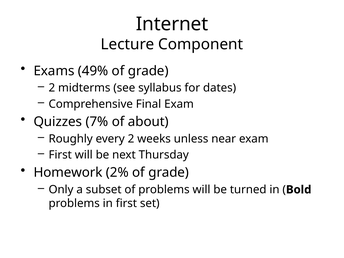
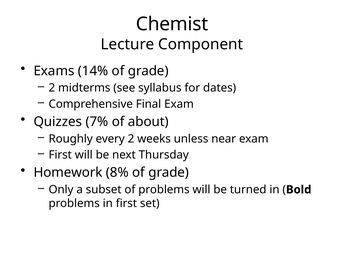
Internet: Internet -> Chemist
49%: 49% -> 14%
2%: 2% -> 8%
